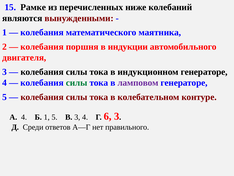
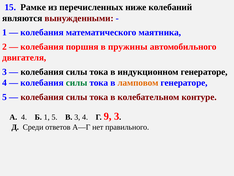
индукции: индукции -> пружины
ламповом colour: purple -> orange
6: 6 -> 9
